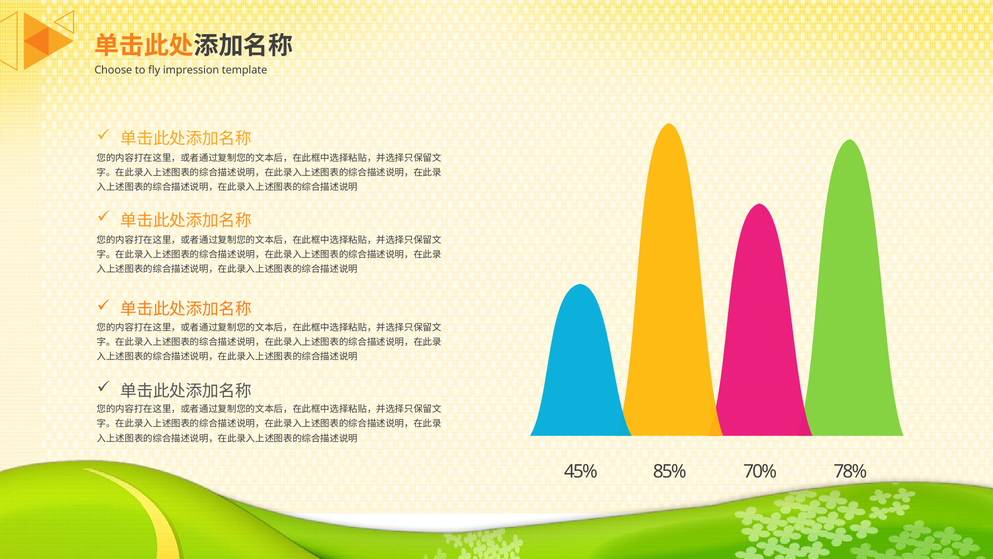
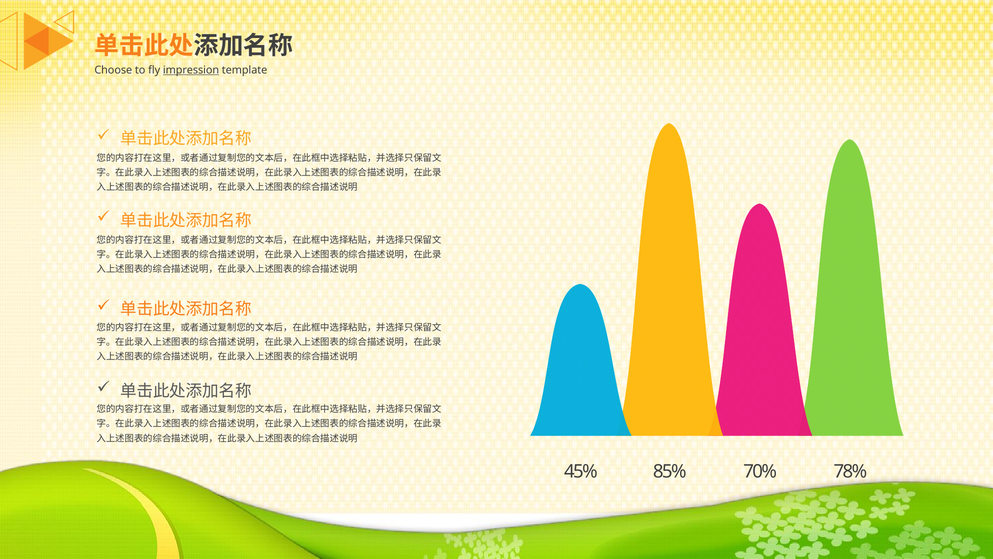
impression underline: none -> present
